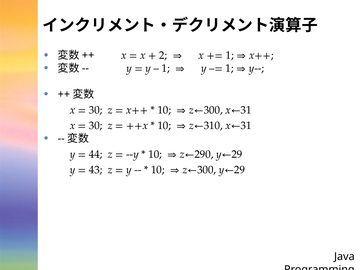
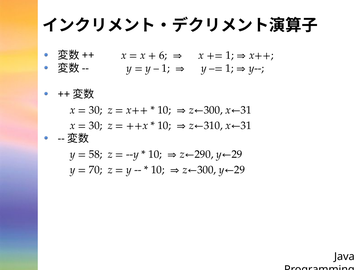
2: 2 -> 6
44: 44 -> 58
43: 43 -> 70
